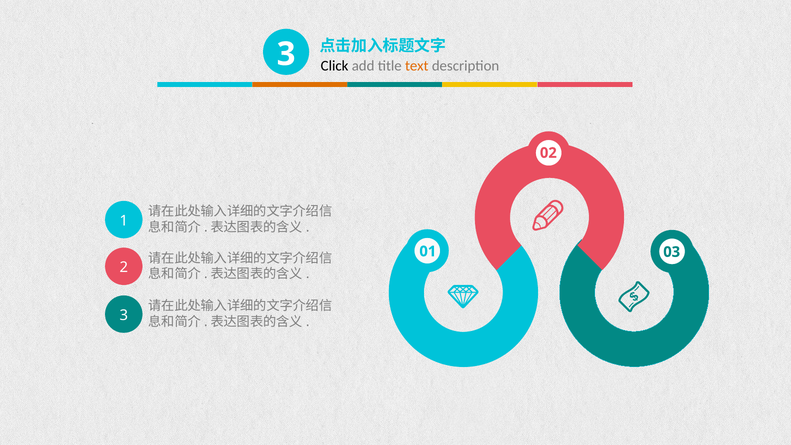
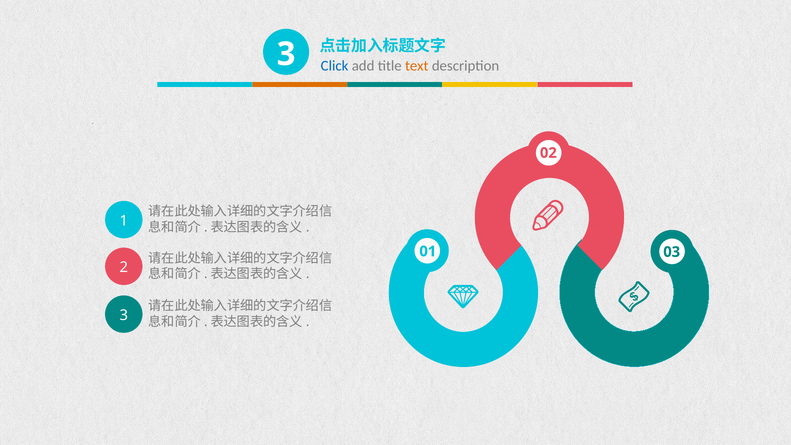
Click colour: black -> blue
